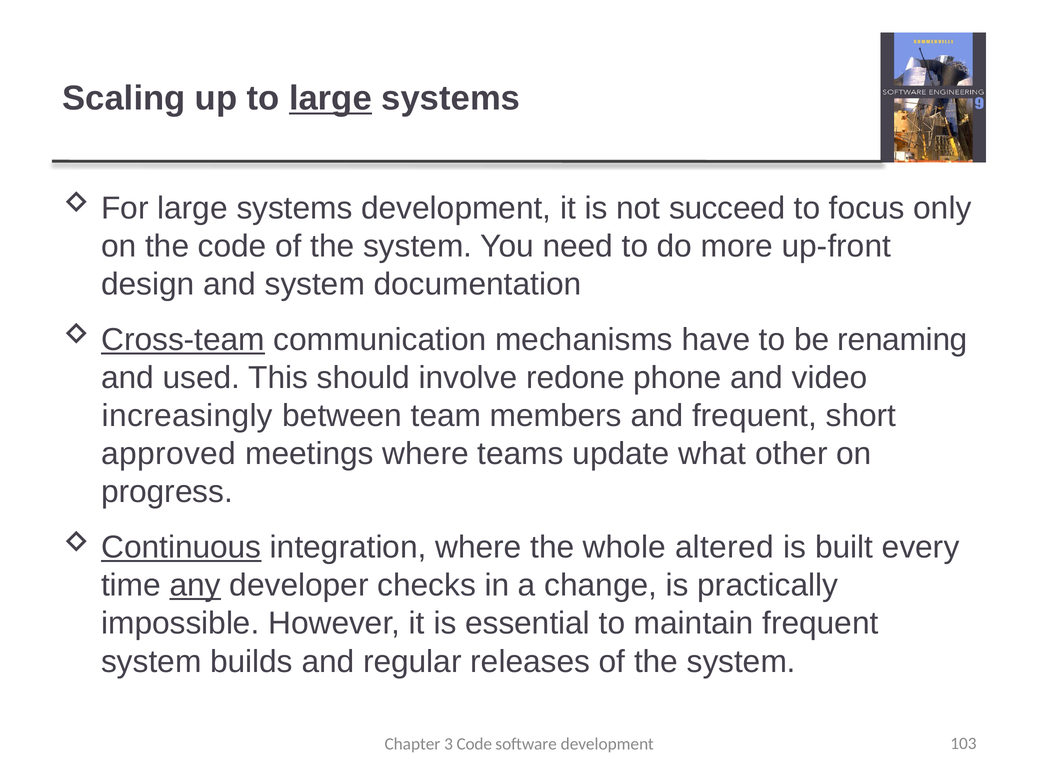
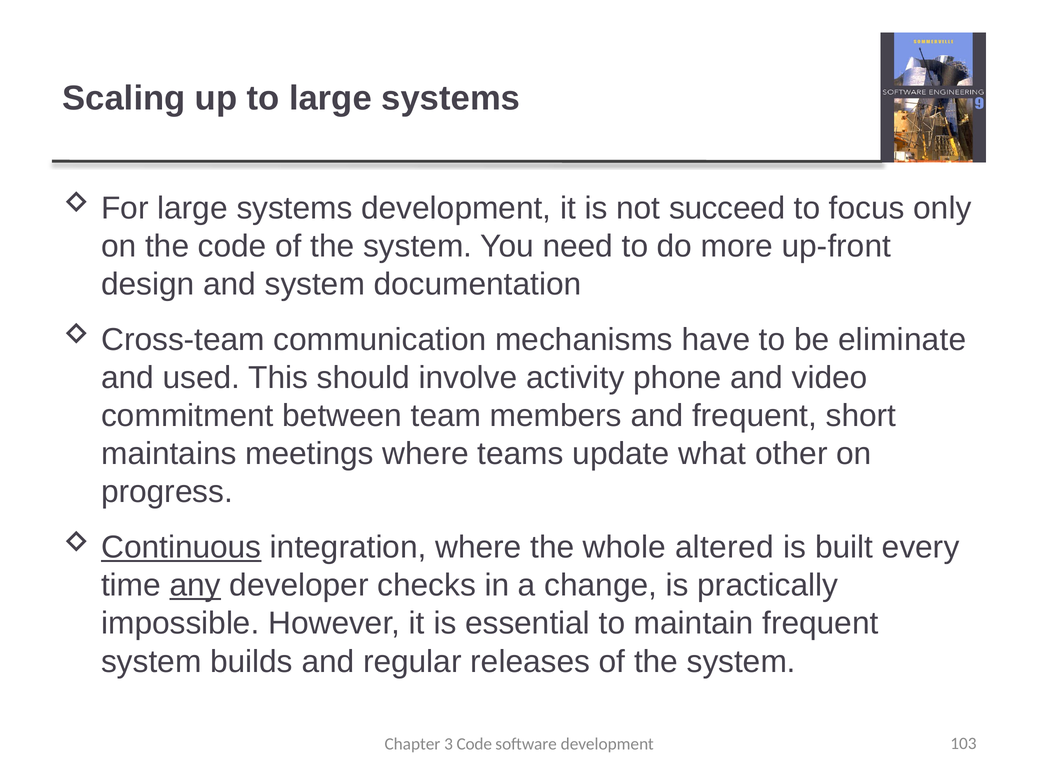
large at (330, 99) underline: present -> none
Cross-team underline: present -> none
renaming: renaming -> eliminate
redone: redone -> activity
increasingly: increasingly -> commitment
approved: approved -> maintains
